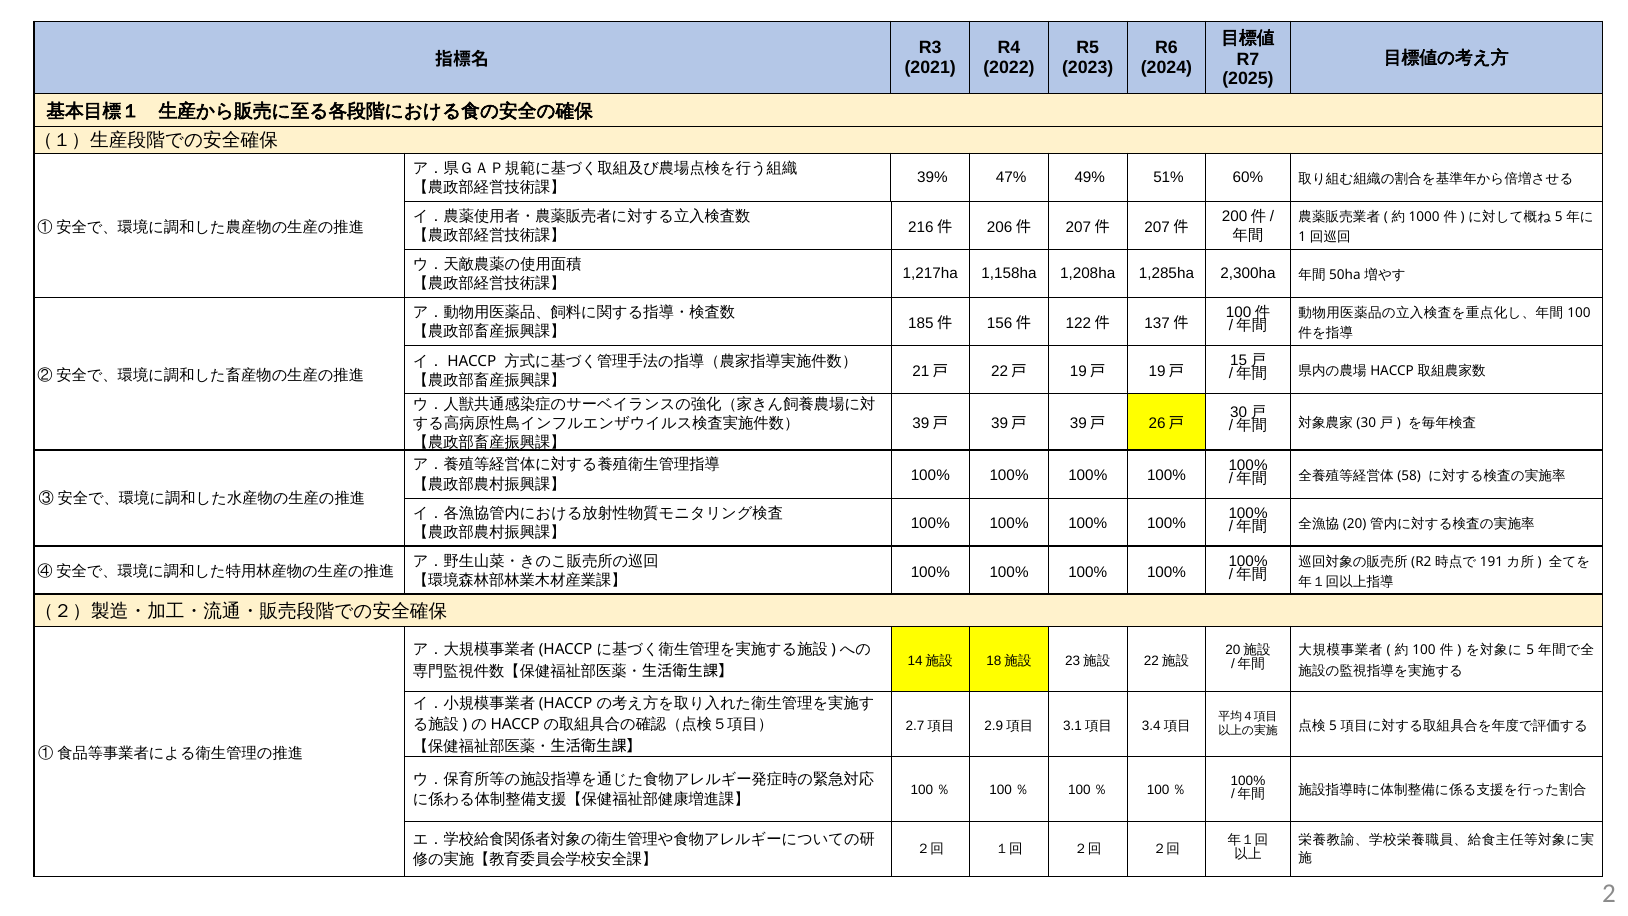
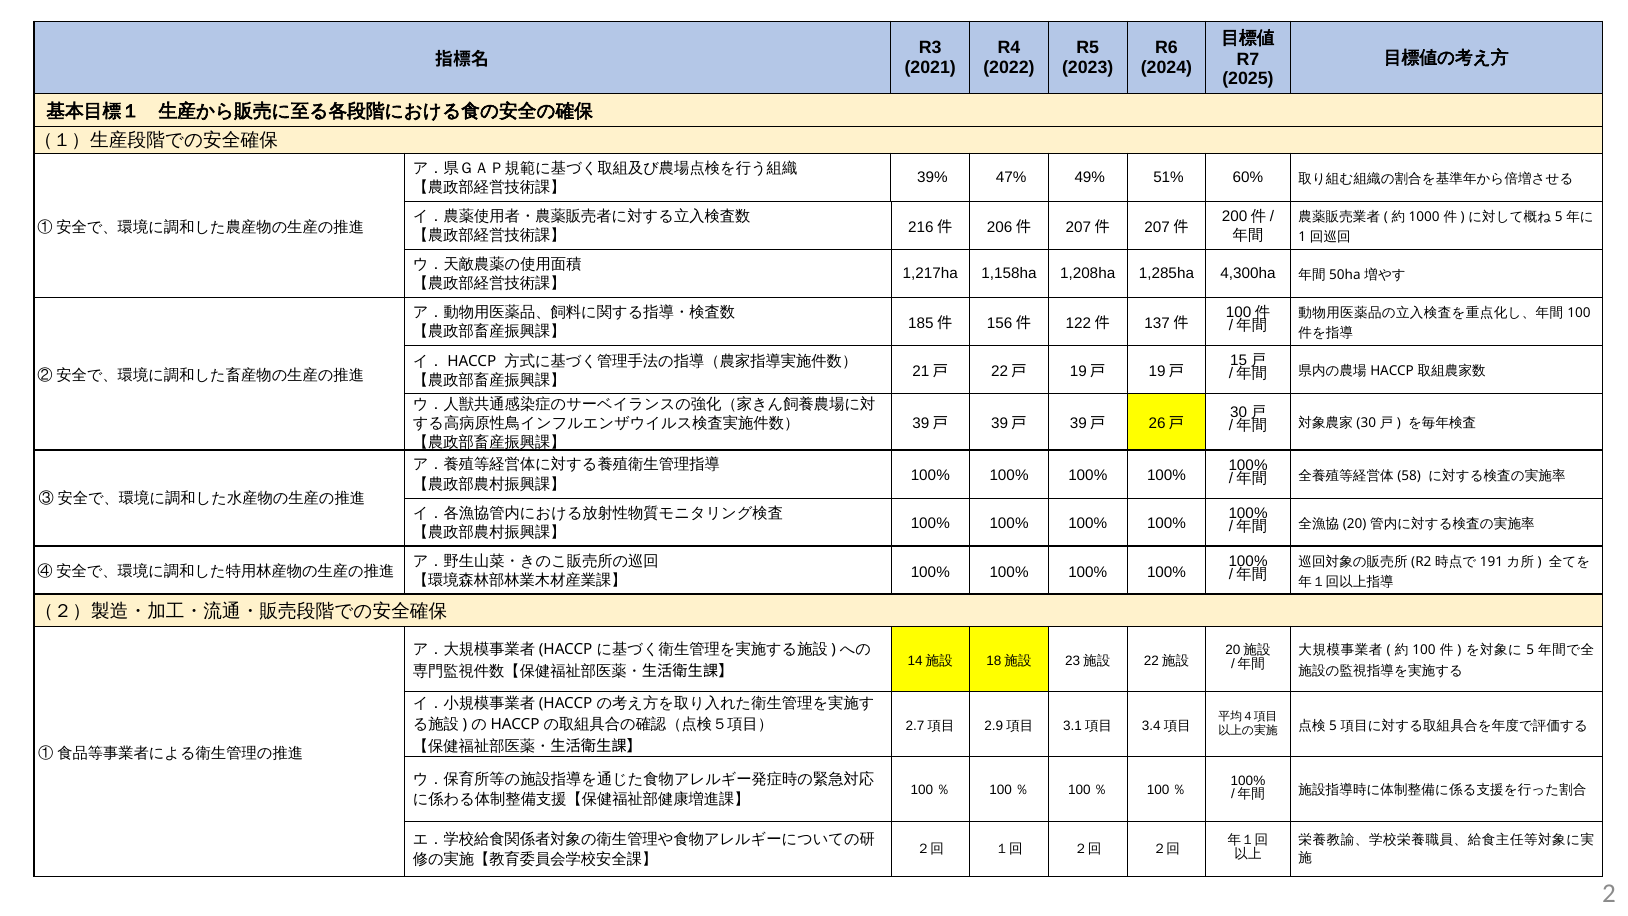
2,300ha: 2,300ha -> 4,300ha
